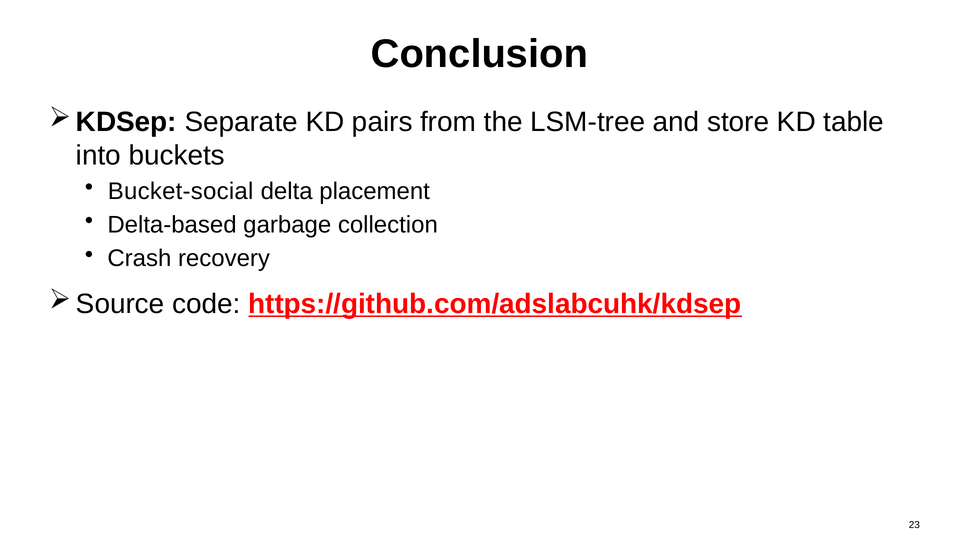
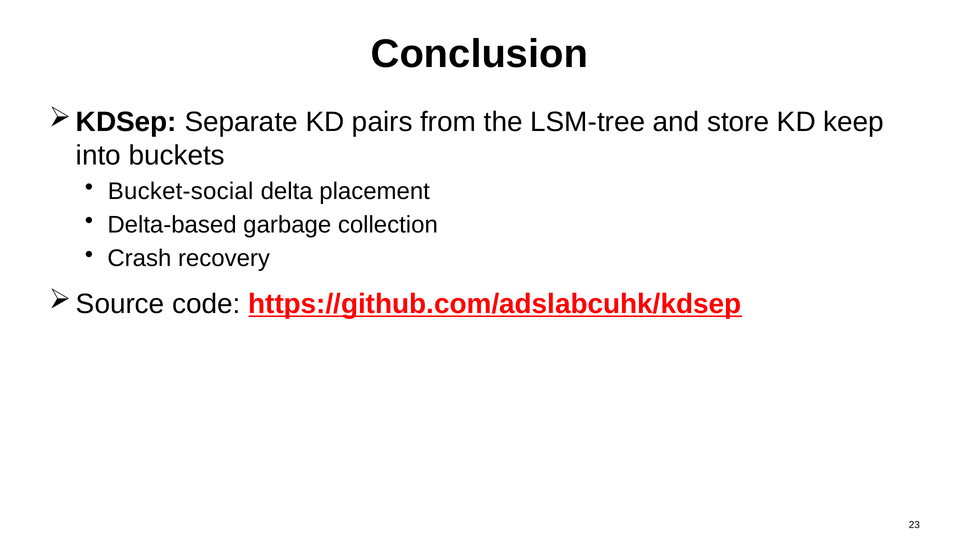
table: table -> keep
